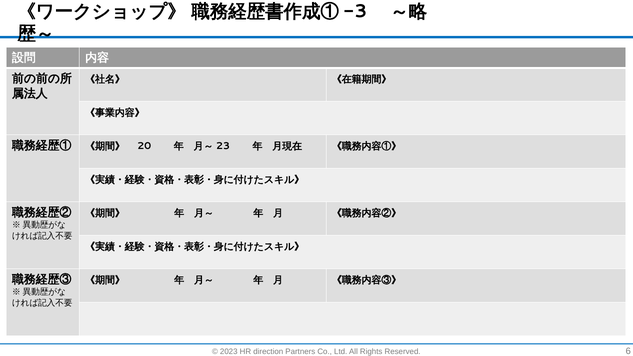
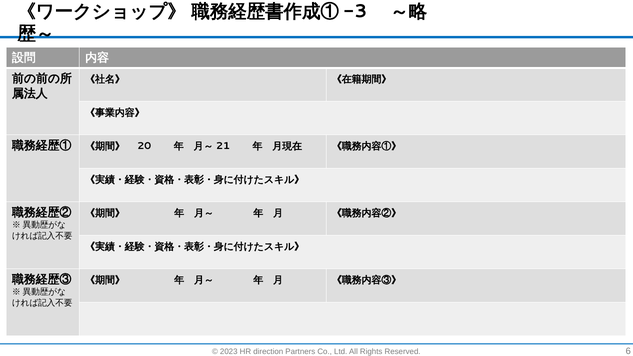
23: 23 -> 21
